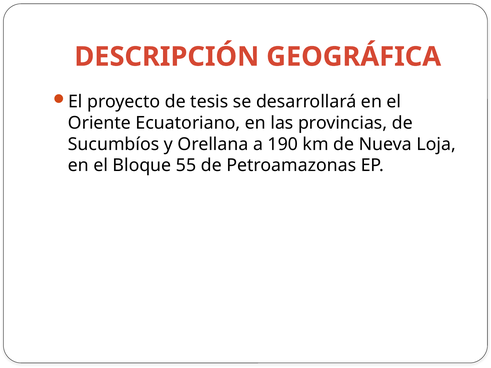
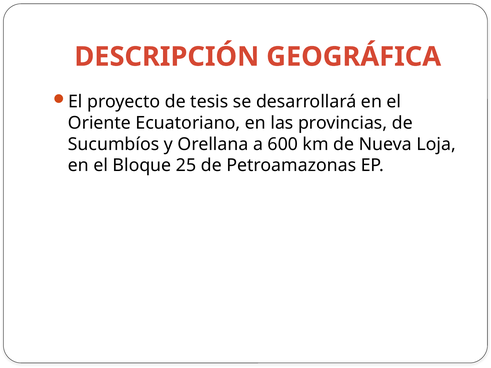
190: 190 -> 600
55: 55 -> 25
